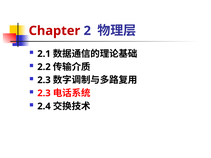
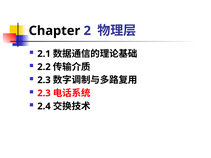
Chapter colour: red -> black
